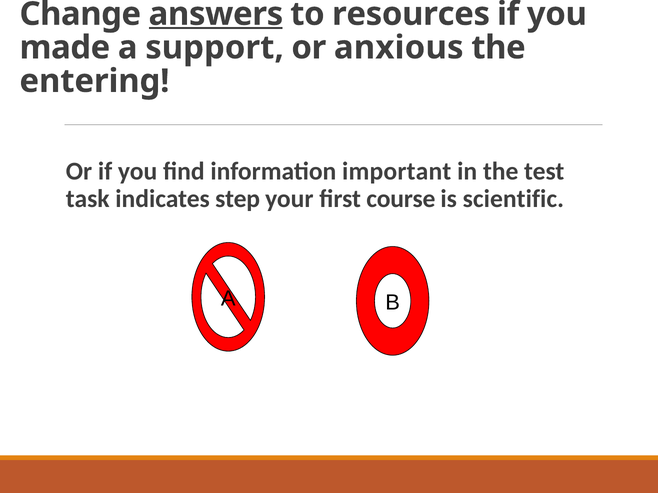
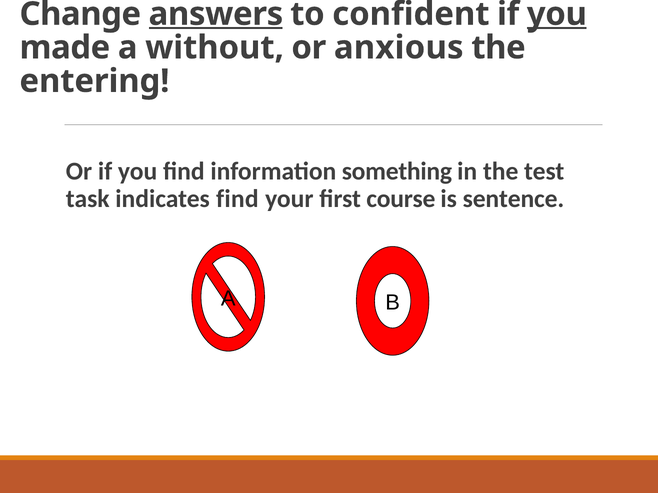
resources: resources -> confident
you at (557, 14) underline: none -> present
support: support -> without
important: important -> something
indicates step: step -> find
scientific: scientific -> sentence
